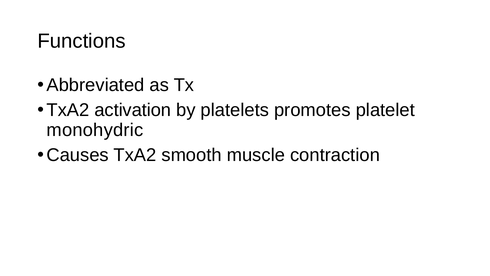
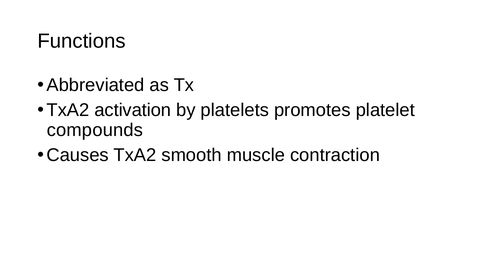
monohydric: monohydric -> compounds
